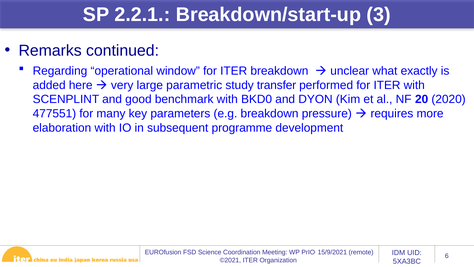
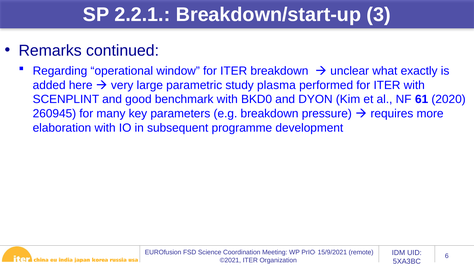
transfer: transfer -> plasma
20: 20 -> 61
477551: 477551 -> 260945
